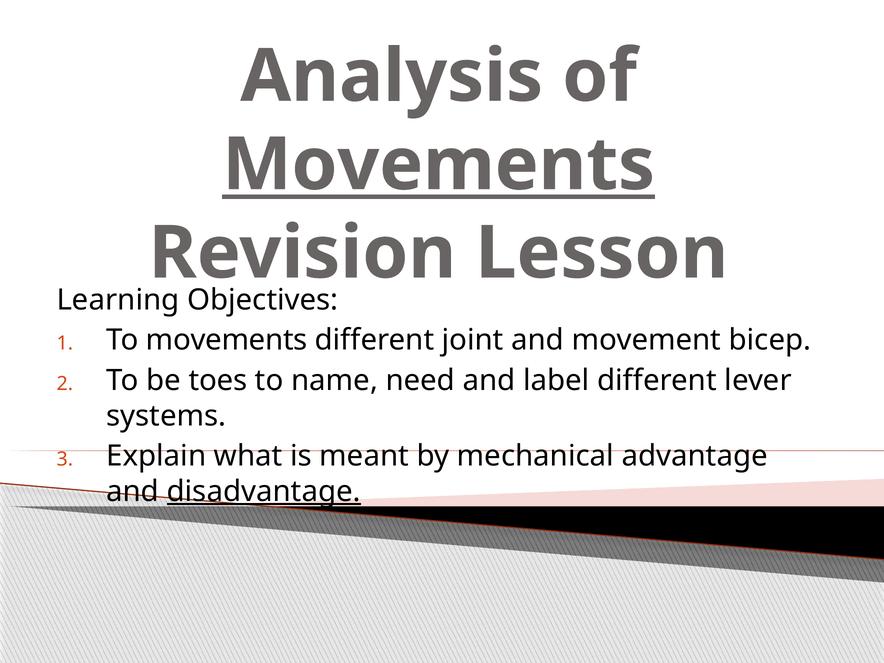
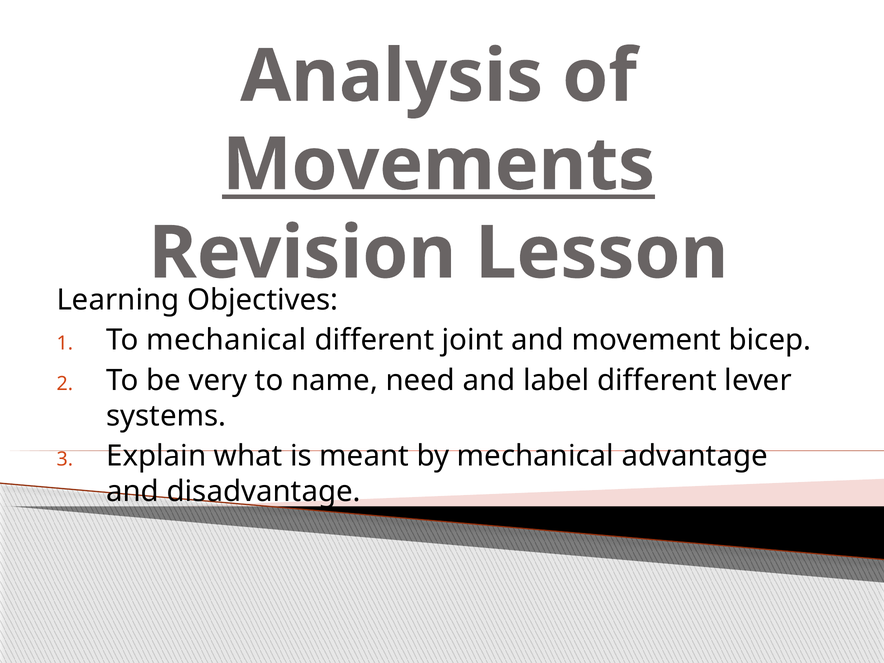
To movements: movements -> mechanical
toes: toes -> very
disadvantage underline: present -> none
